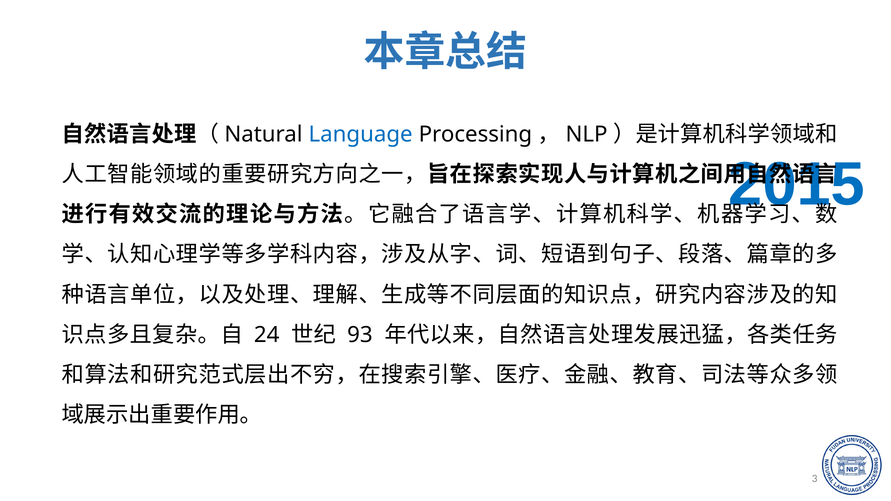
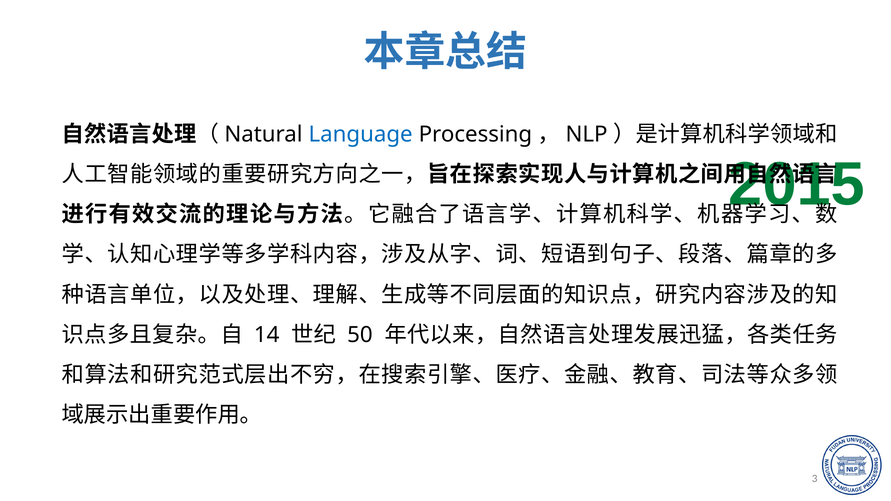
2015 colour: blue -> green
24: 24 -> 14
93: 93 -> 50
